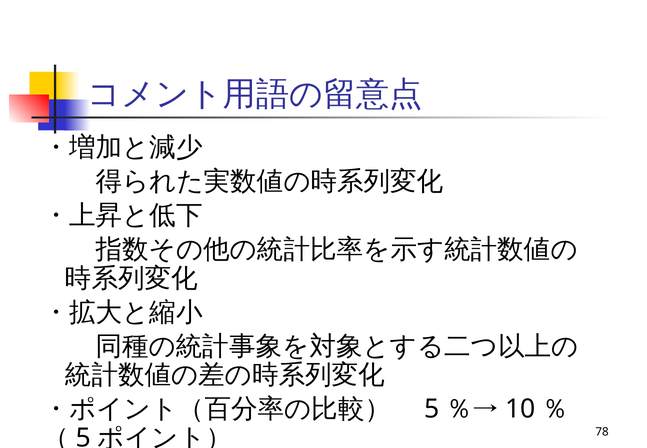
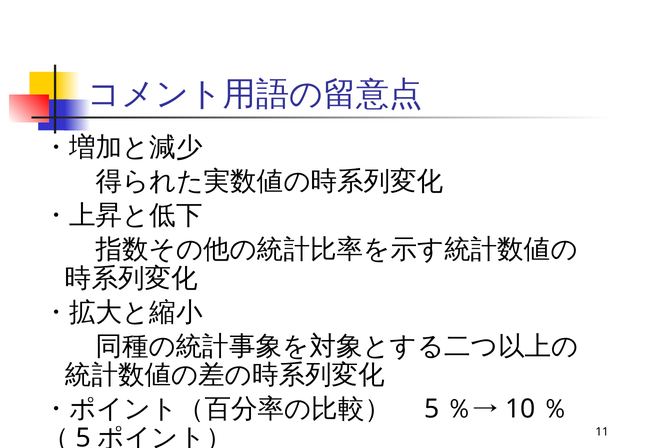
78: 78 -> 11
